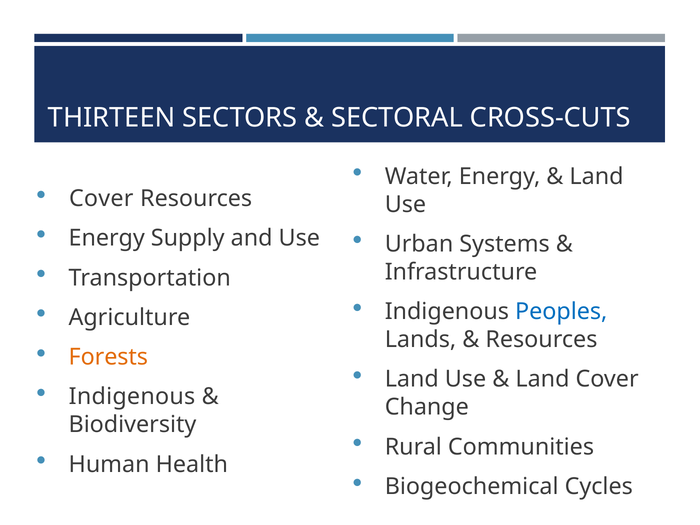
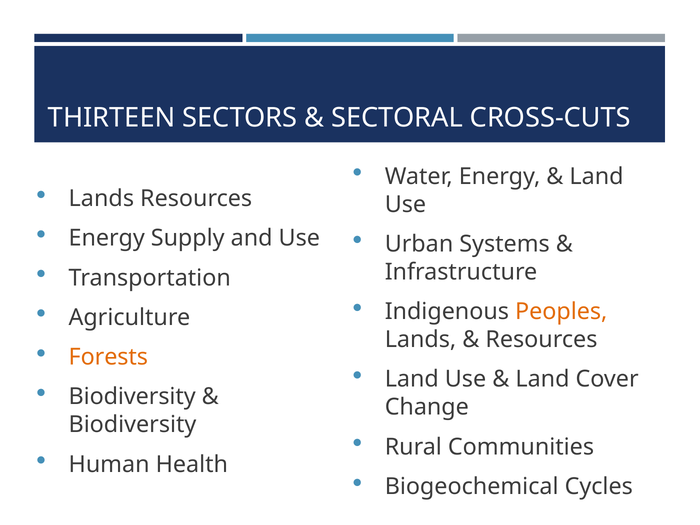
Cover at (101, 198): Cover -> Lands
Peoples colour: blue -> orange
Indigenous at (132, 397): Indigenous -> Biodiversity
